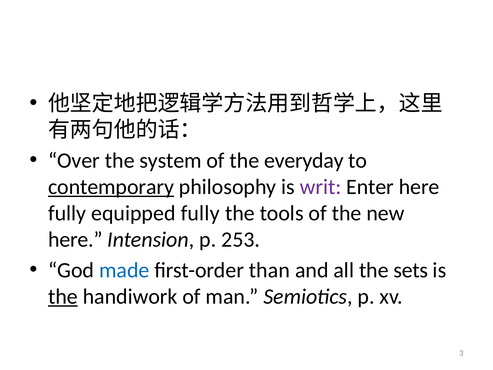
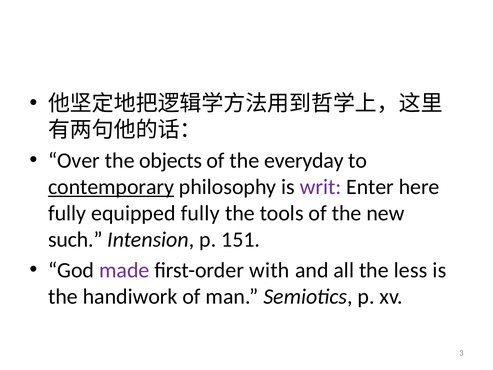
system: system -> objects
here at (75, 239): here -> such
253: 253 -> 151
made colour: blue -> purple
than: than -> with
sets: sets -> less
the at (63, 296) underline: present -> none
